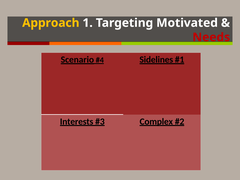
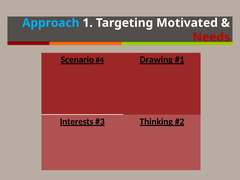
Approach colour: yellow -> light blue
Sidelines: Sidelines -> Drawing
Complex: Complex -> Thinking
